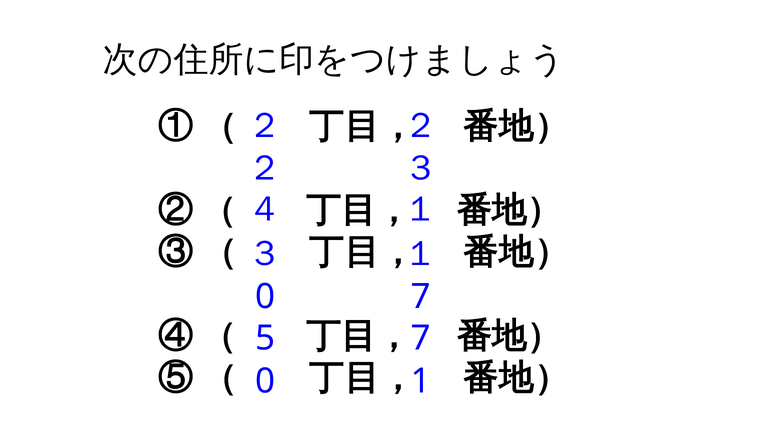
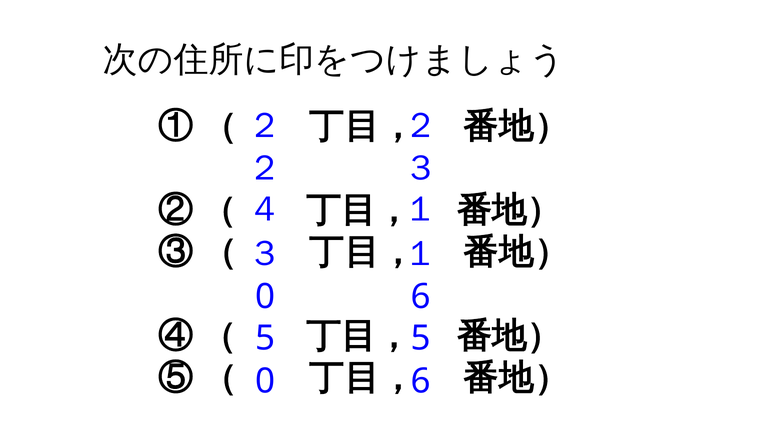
7 at (421, 297): 7 -> 6
5 7: 7 -> 5
1 at (421, 382): 1 -> 6
